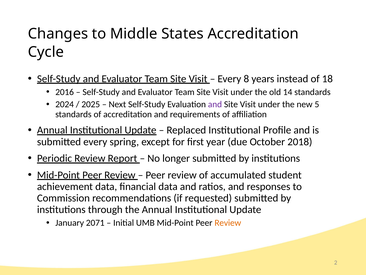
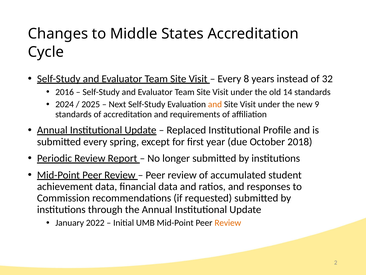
18: 18 -> 32
and at (215, 104) colour: purple -> orange
5: 5 -> 9
2071: 2071 -> 2022
